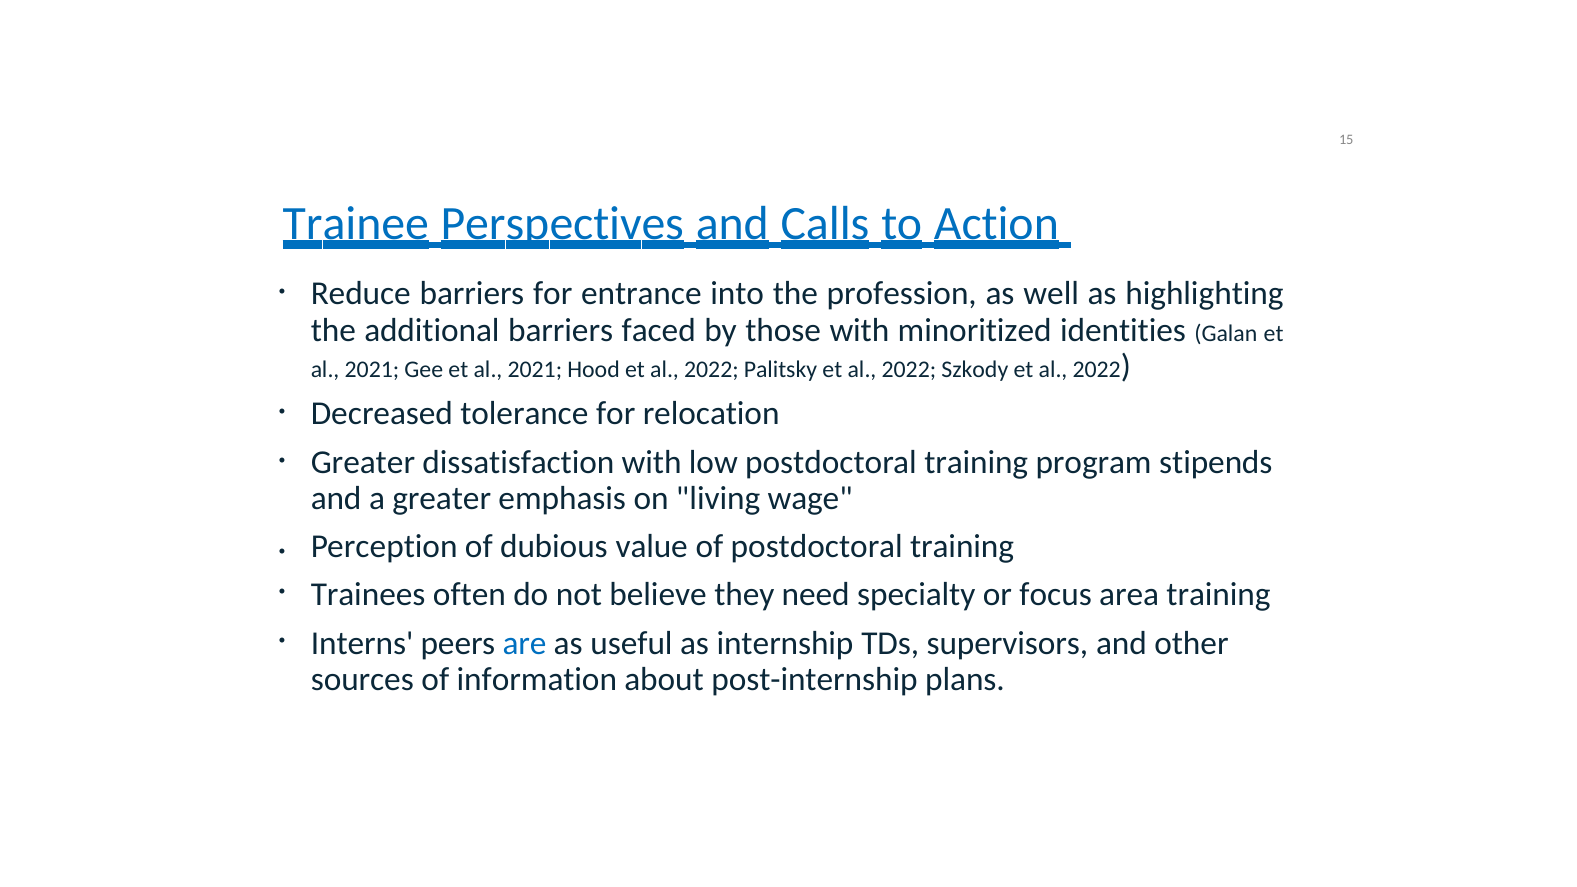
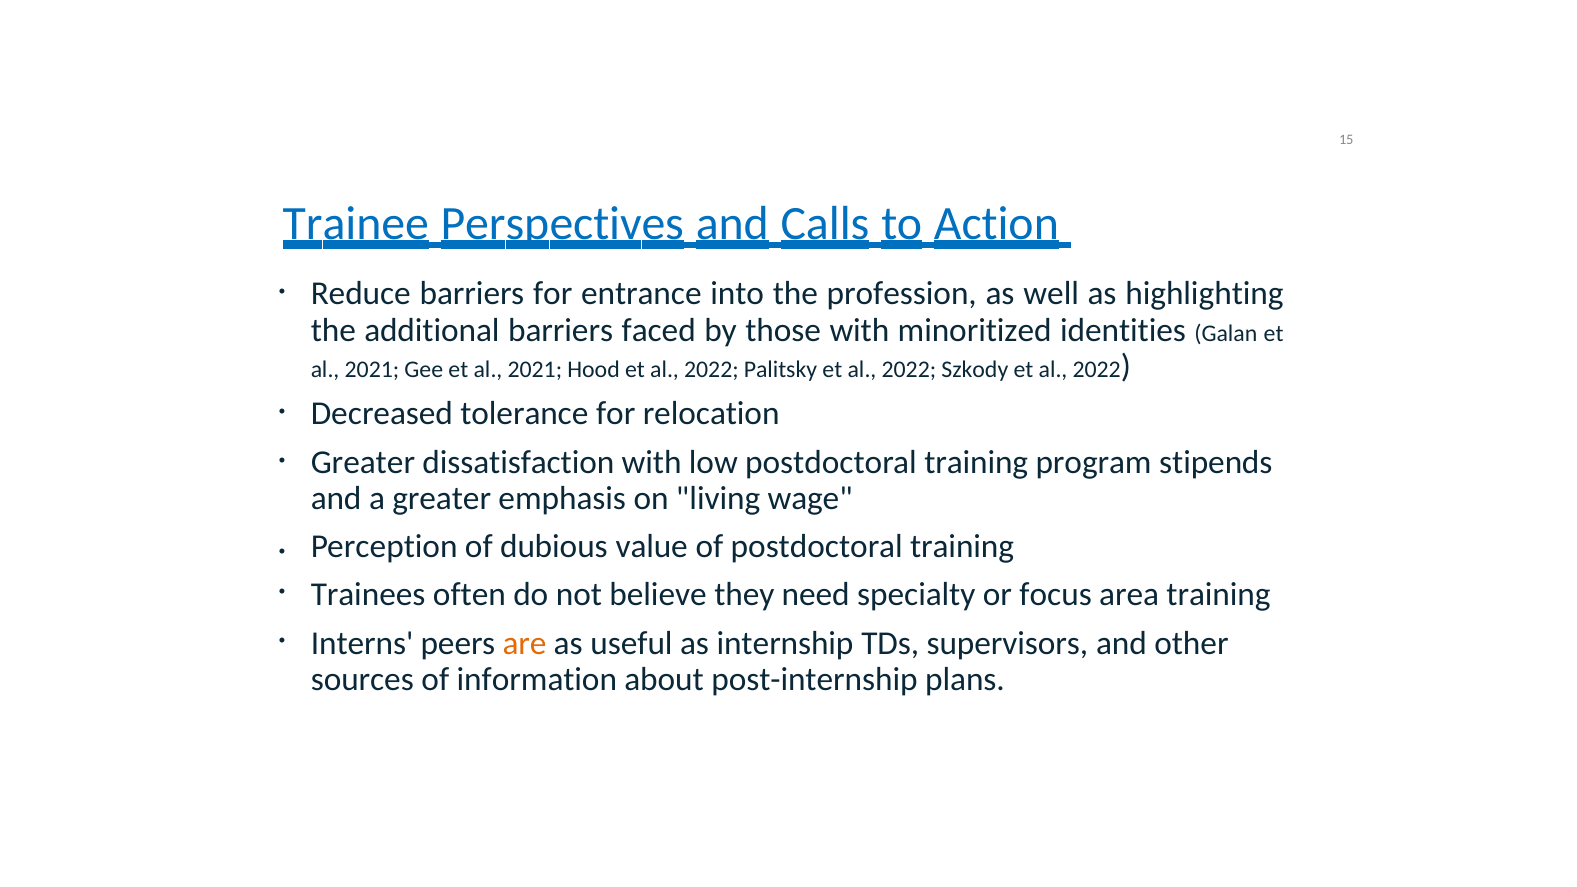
are colour: blue -> orange
